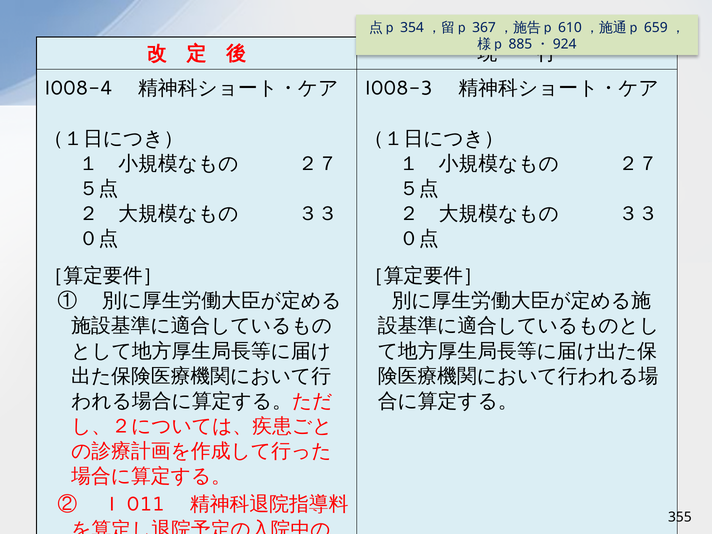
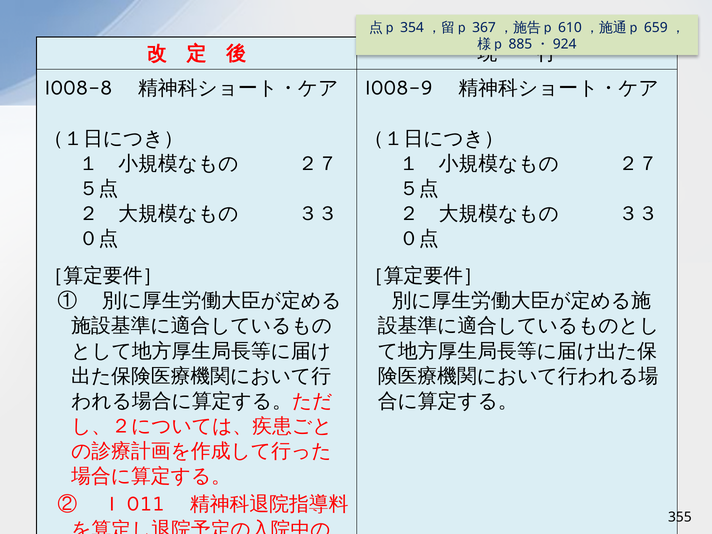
I008-4: I008-4 -> I008-8
I008-3: I008-3 -> I008-9
